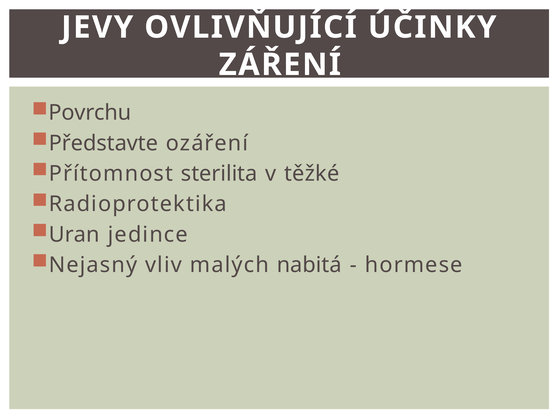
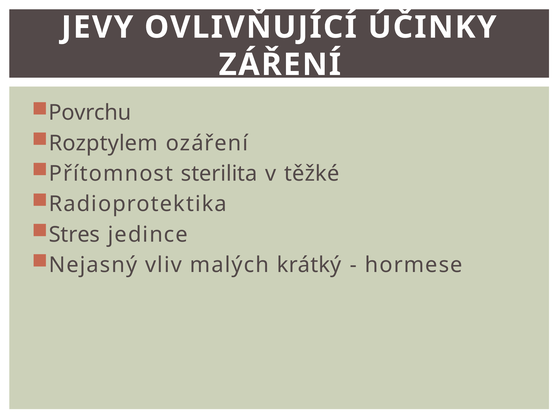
Představte: Představte -> Rozptylem
Uran: Uran -> Stres
nabitá: nabitá -> krátký
